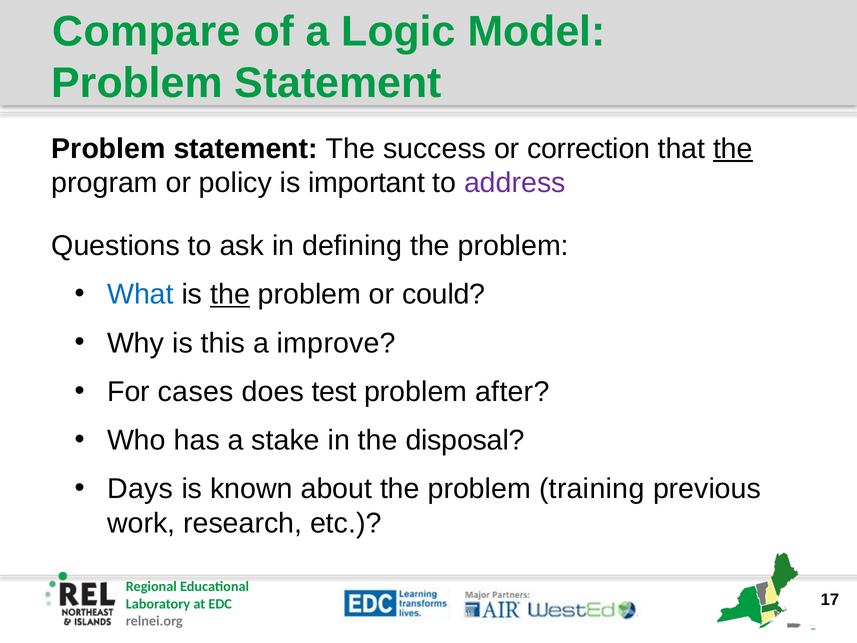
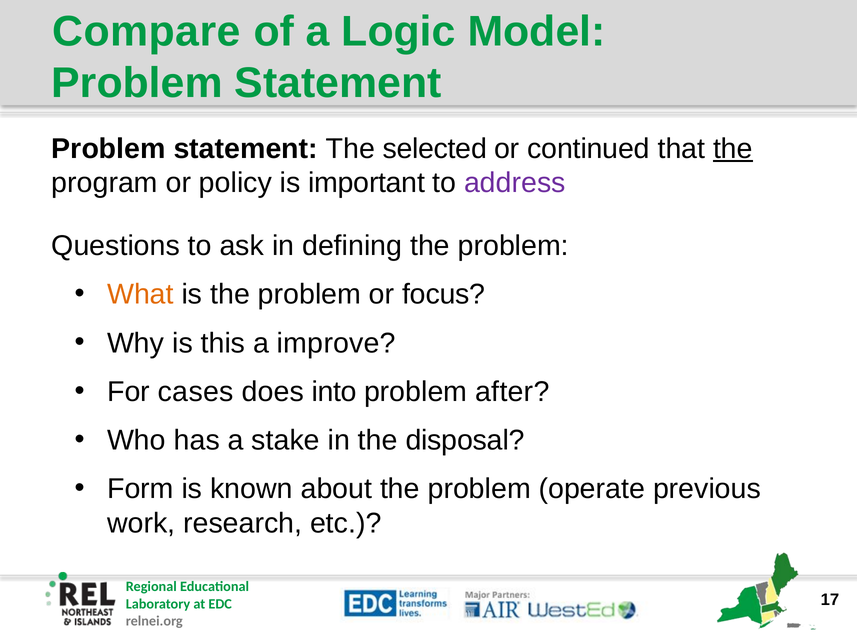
success: success -> selected
correction: correction -> continued
What colour: blue -> orange
the at (230, 294) underline: present -> none
could: could -> focus
test: test -> into
Days: Days -> Form
training: training -> operate
